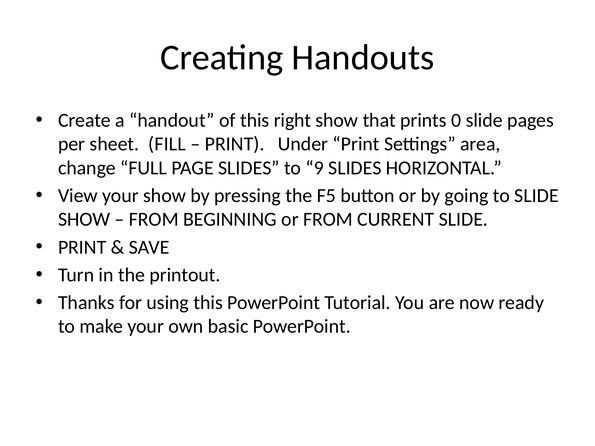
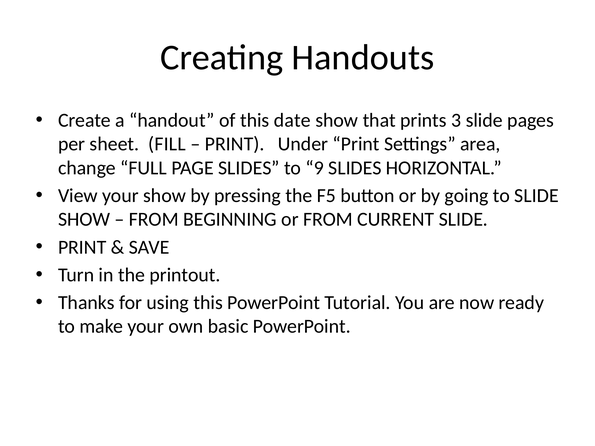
right: right -> date
0: 0 -> 3
